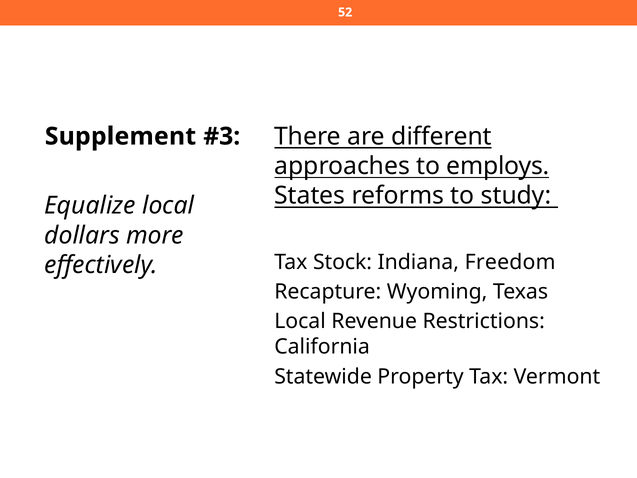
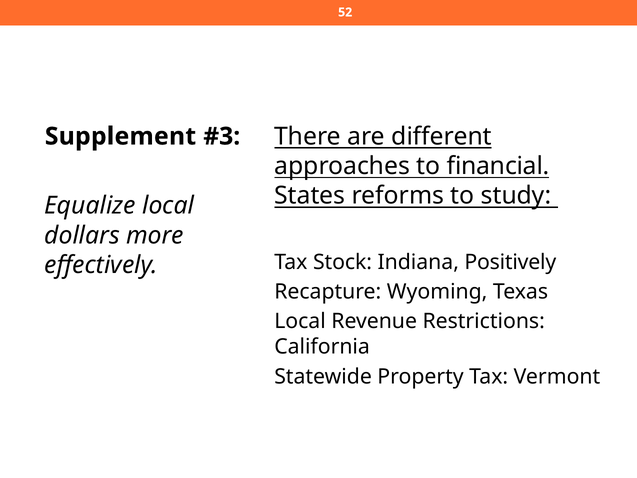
employs: employs -> financial
Freedom: Freedom -> Positively
